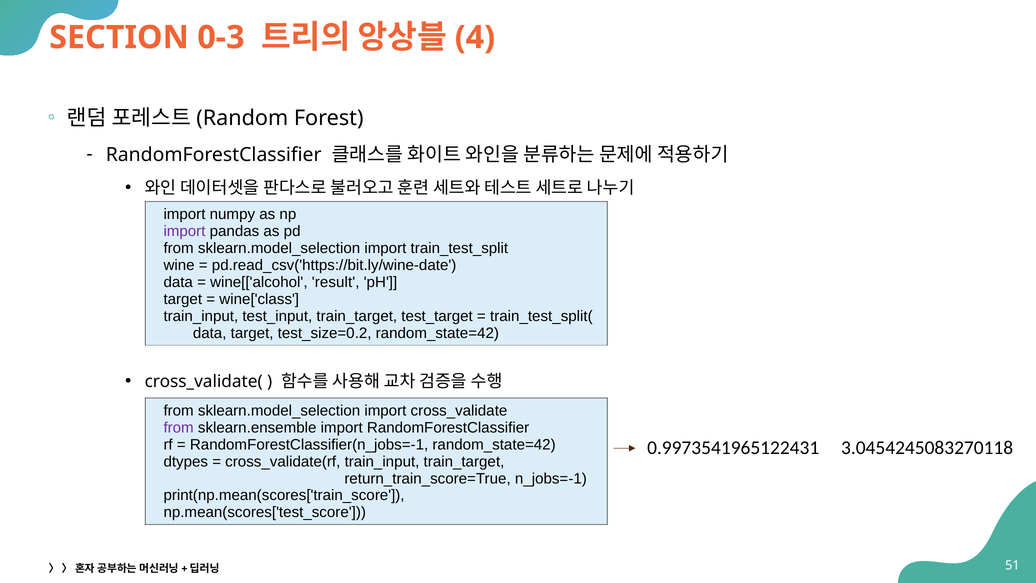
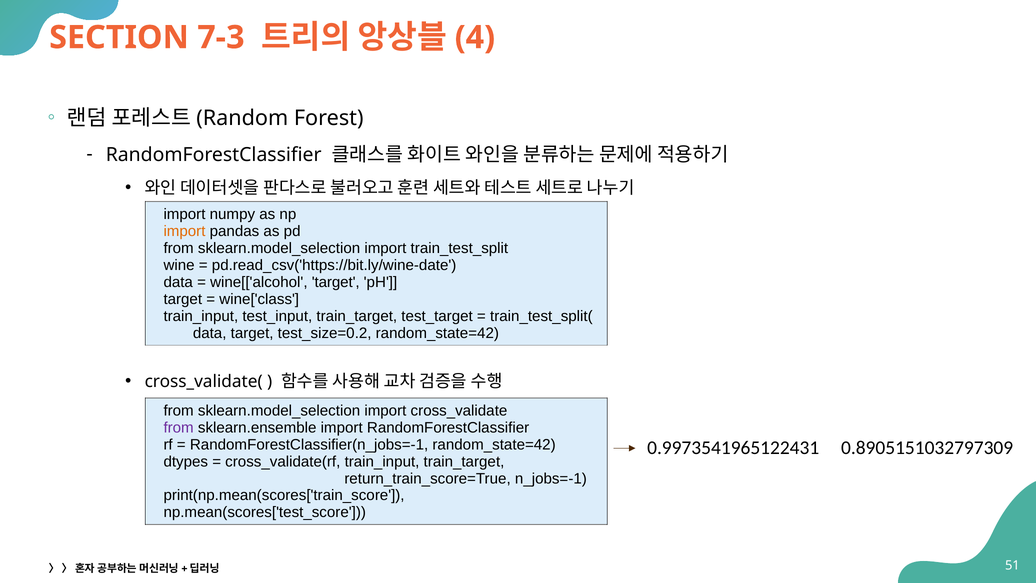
0-3: 0-3 -> 7-3
import at (184, 231) colour: purple -> orange
wine[['alcohol result: result -> target
3.0454245083270118: 3.0454245083270118 -> 0.8905151032797309
